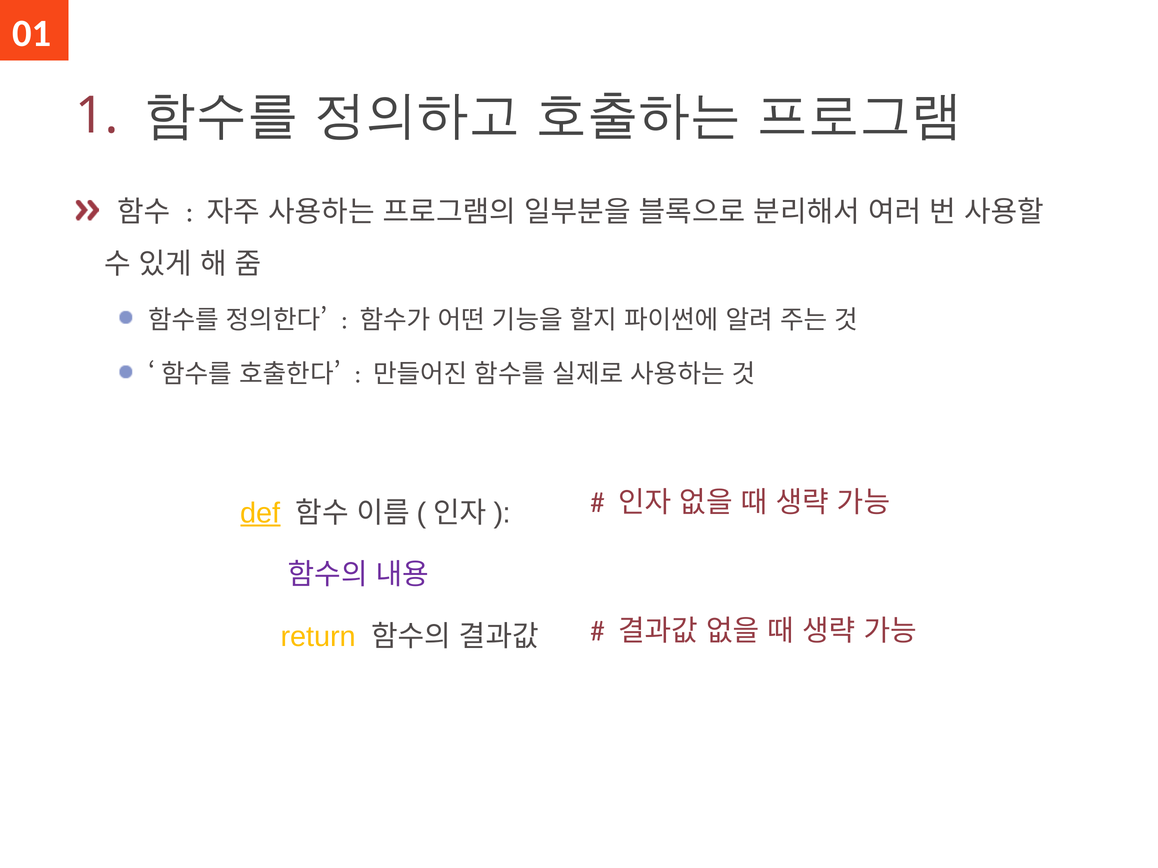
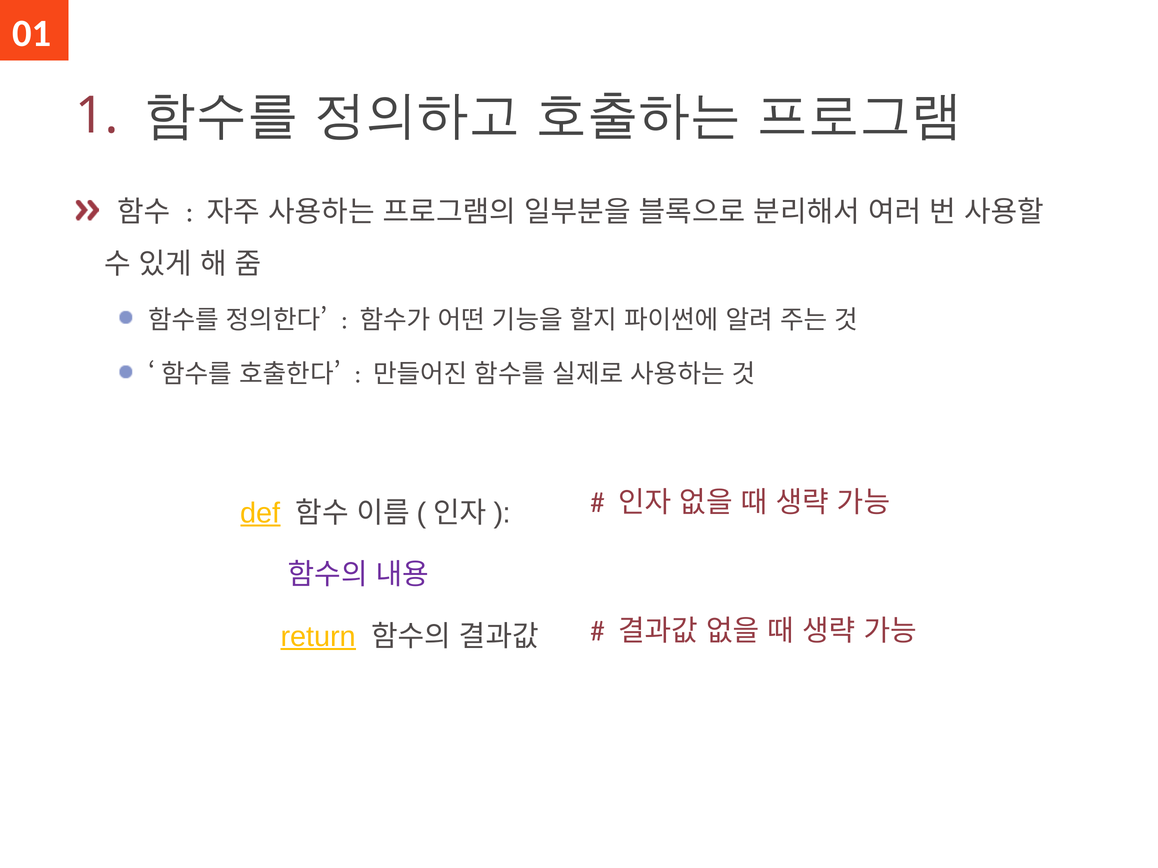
return underline: none -> present
